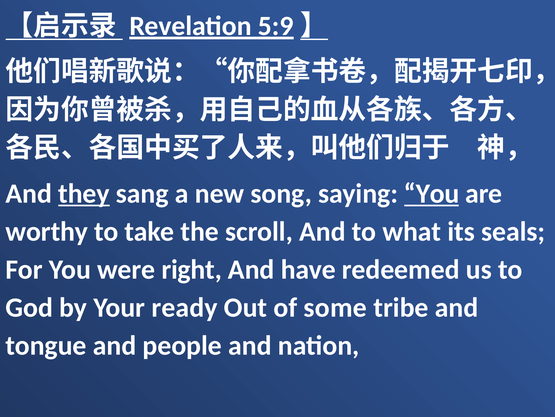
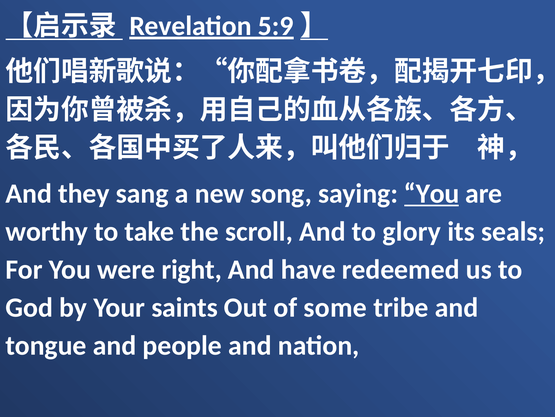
they underline: present -> none
what: what -> glory
ready: ready -> saints
